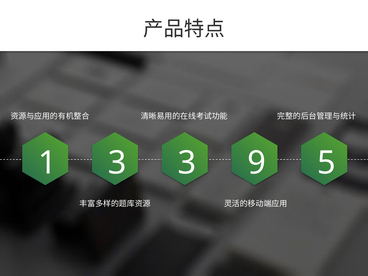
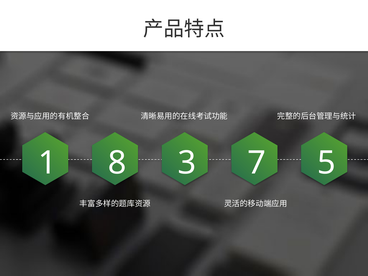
1 3: 3 -> 8
9: 9 -> 7
